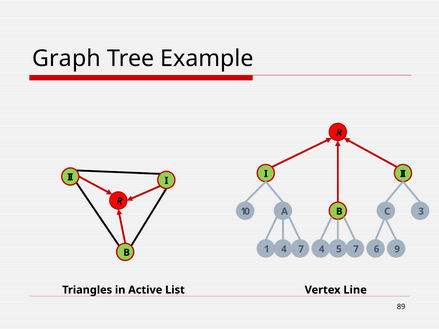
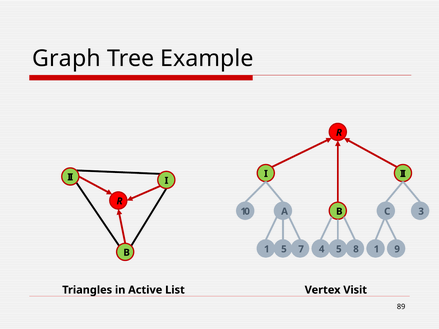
1 4: 4 -> 5
5 7: 7 -> 8
7 6: 6 -> 1
Line: Line -> Visit
